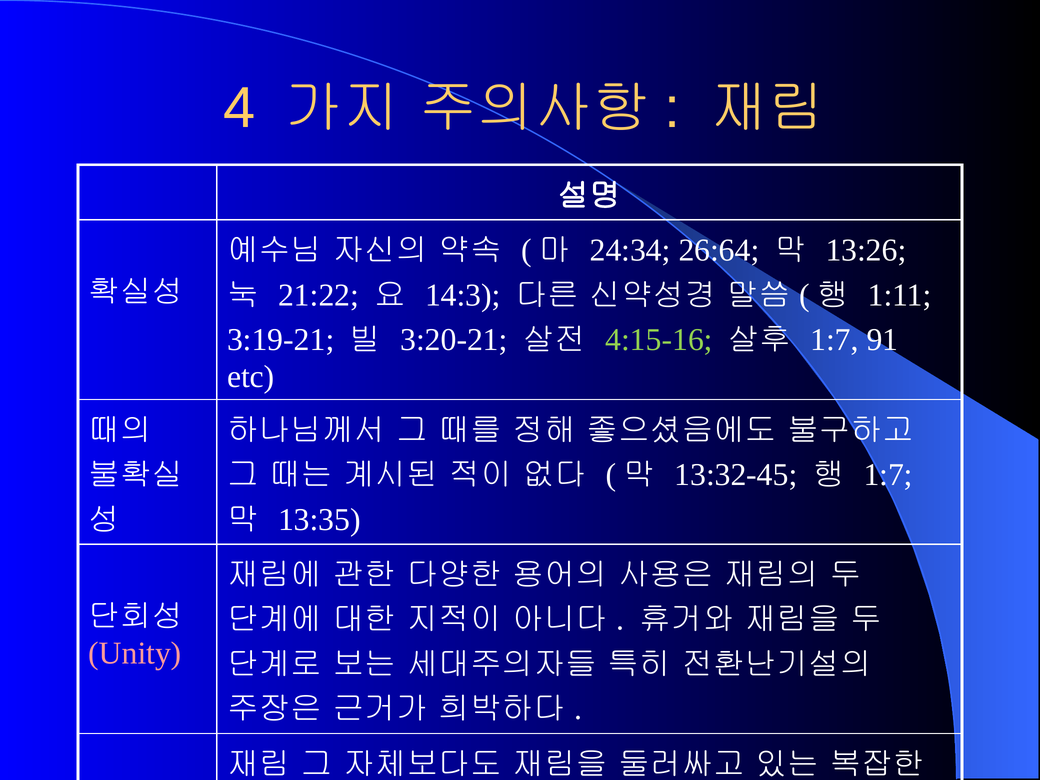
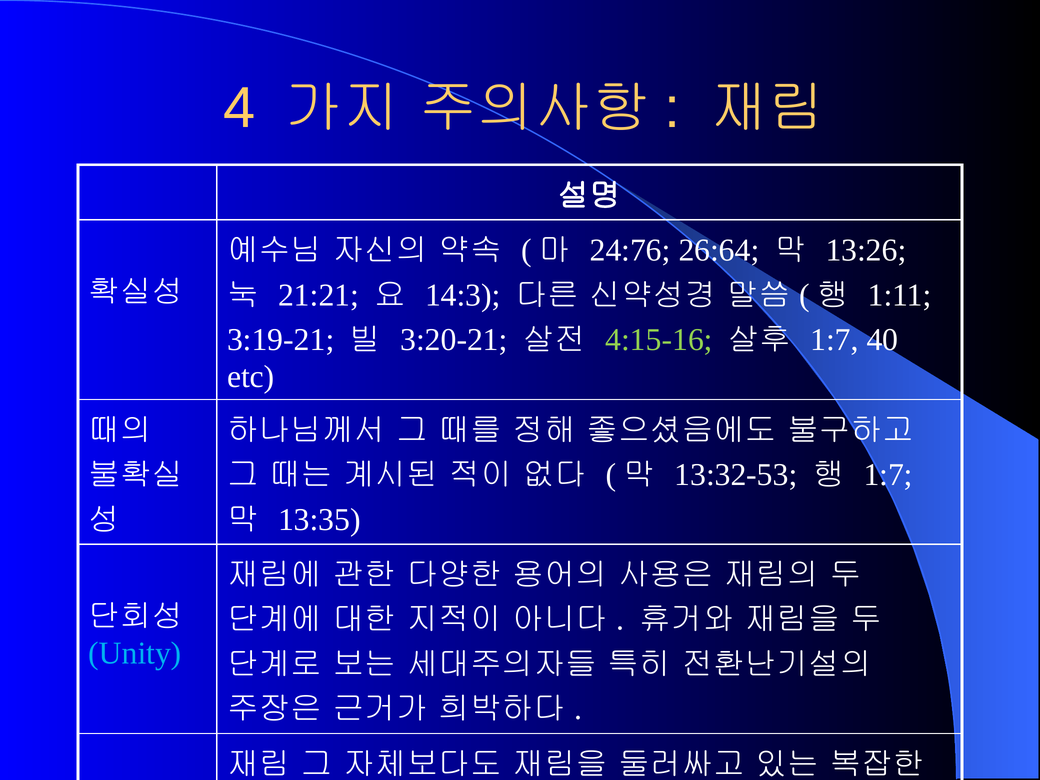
24:34: 24:34 -> 24:76
21:22: 21:22 -> 21:21
91: 91 -> 40
13:32-45: 13:32-45 -> 13:32-53
Unity colour: pink -> light blue
